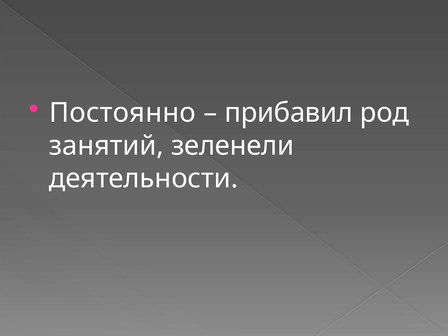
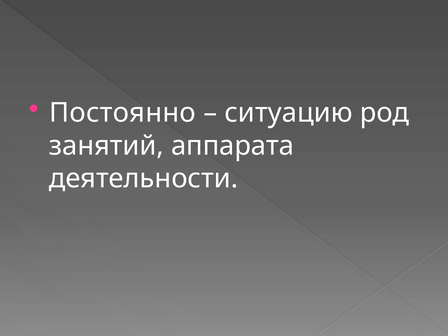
прибавил: прибавил -> ситуацию
зеленели: зеленели -> аппарата
